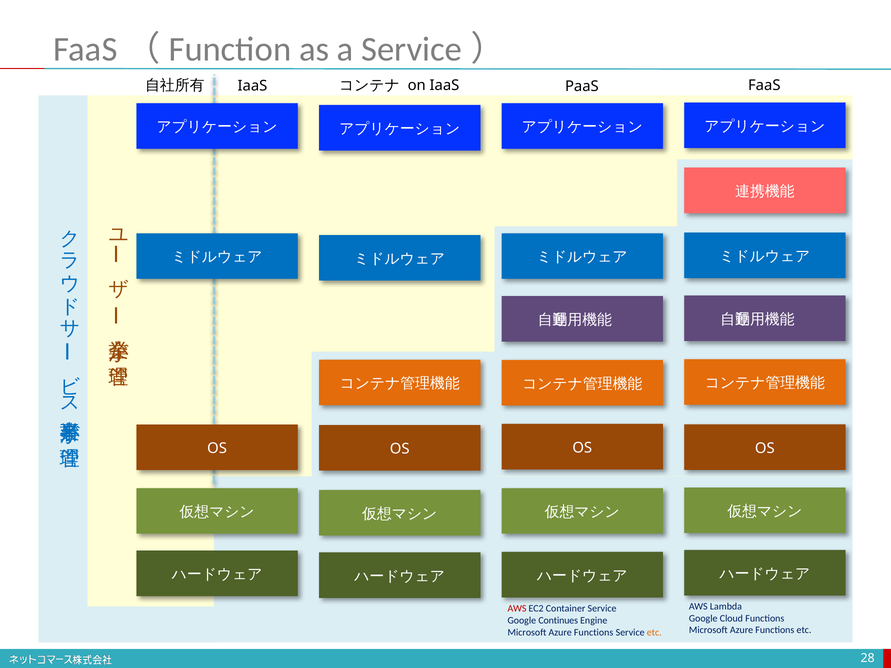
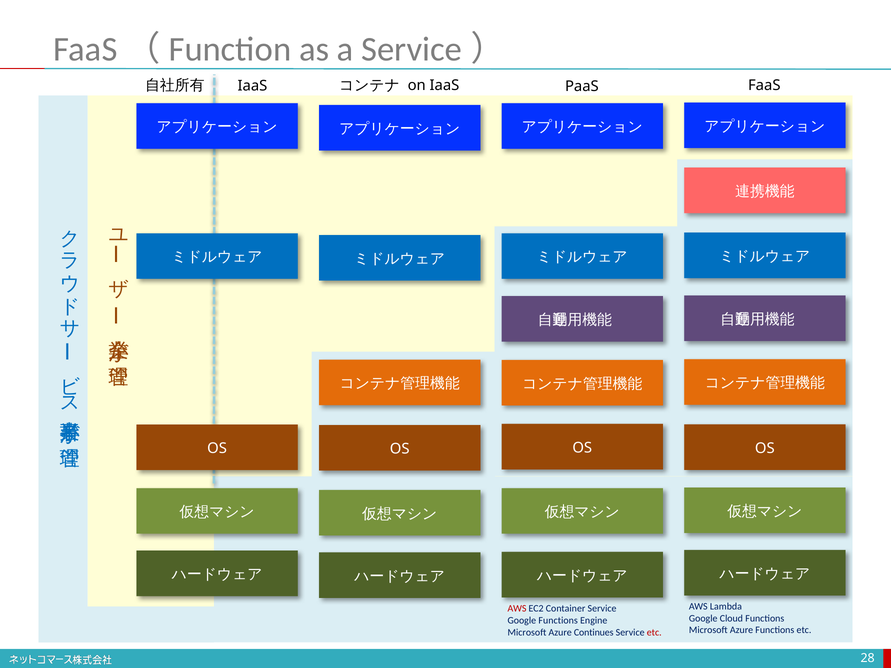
Google Continues: Continues -> Functions
Functions at (594, 633): Functions -> Continues
etc at (654, 633) colour: orange -> red
